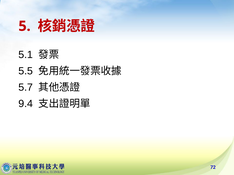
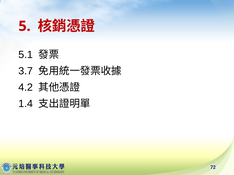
5.5: 5.5 -> 3.7
5.7: 5.7 -> 4.2
9.4: 9.4 -> 1.4
